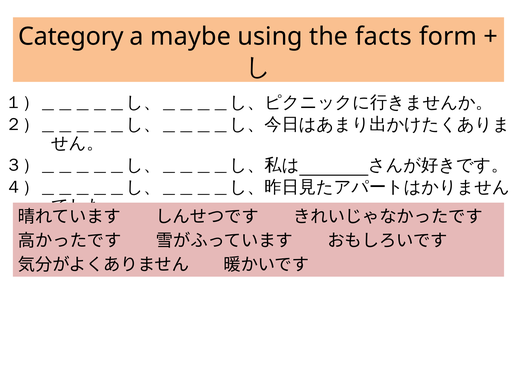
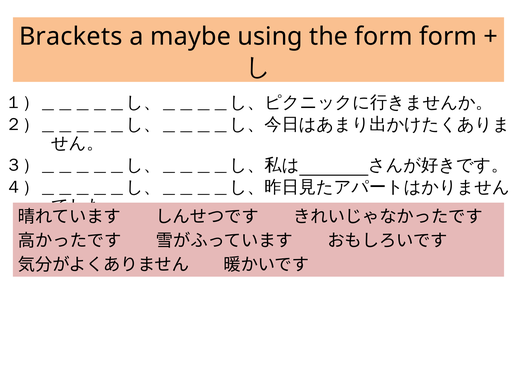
Category: Category -> Brackets
the facts: facts -> form
